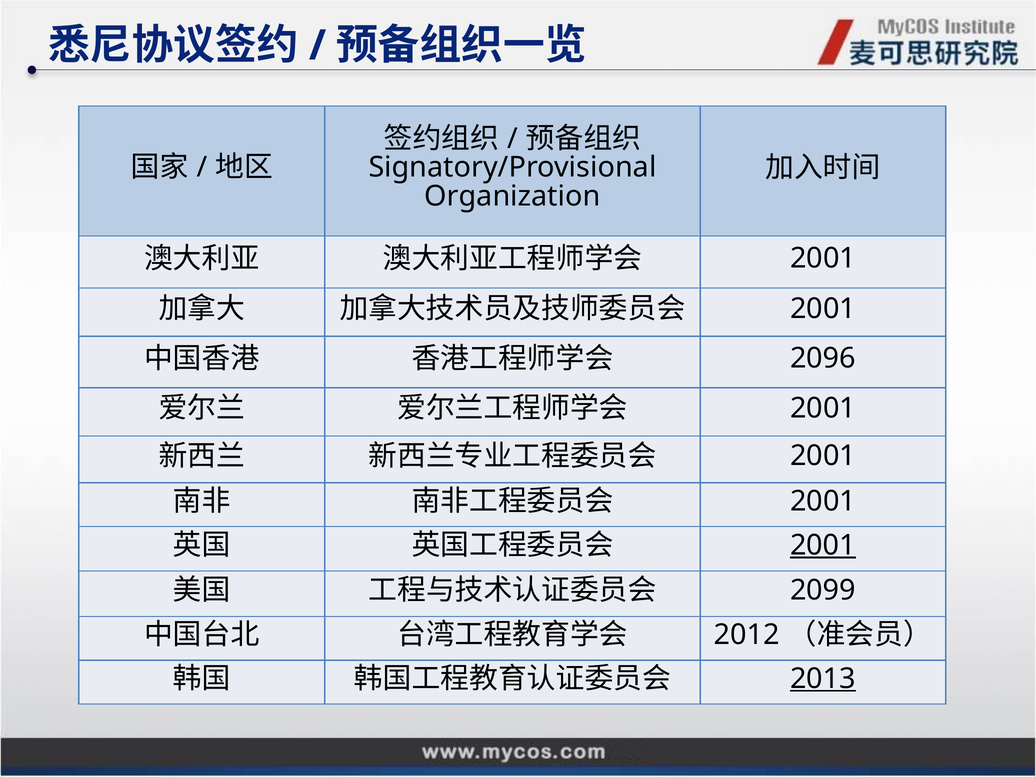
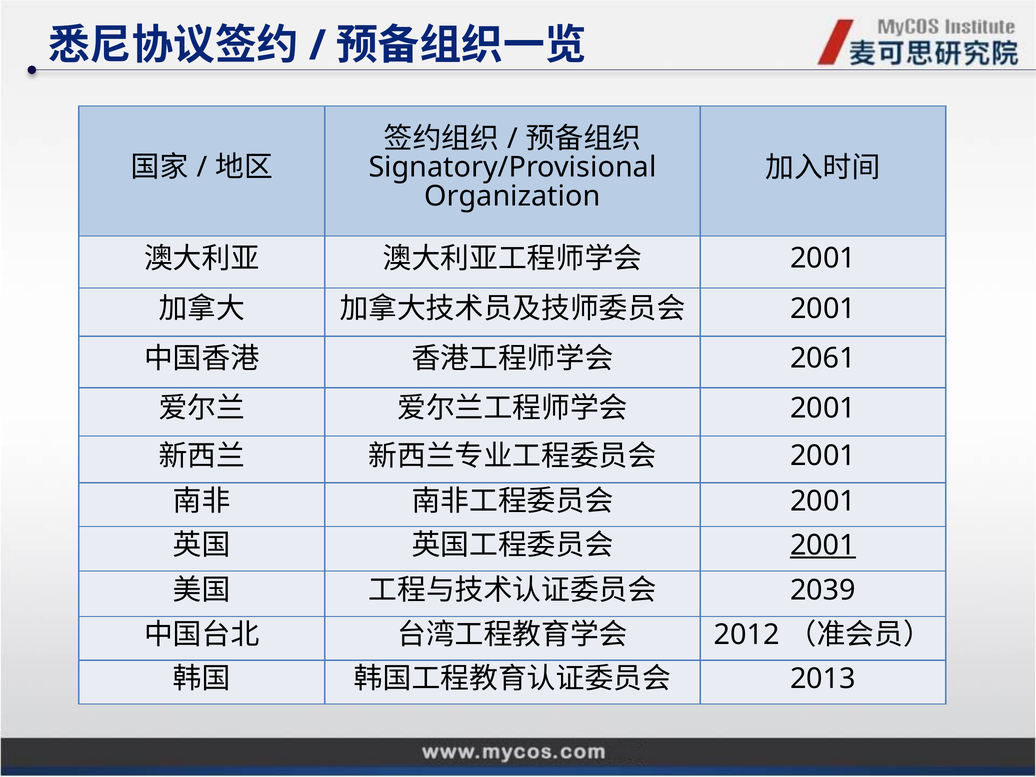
2096: 2096 -> 2061
2099: 2099 -> 2039
2013 underline: present -> none
